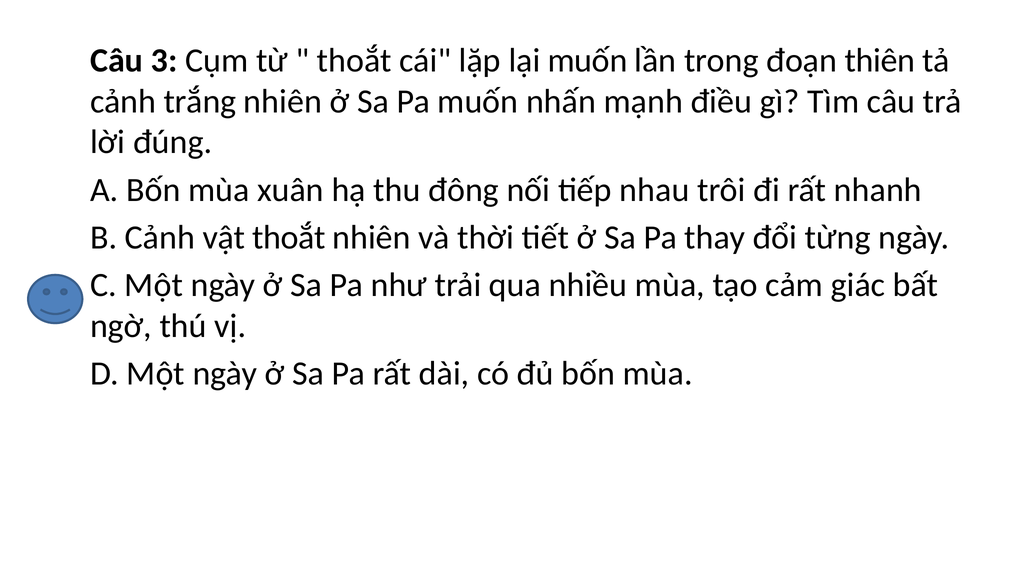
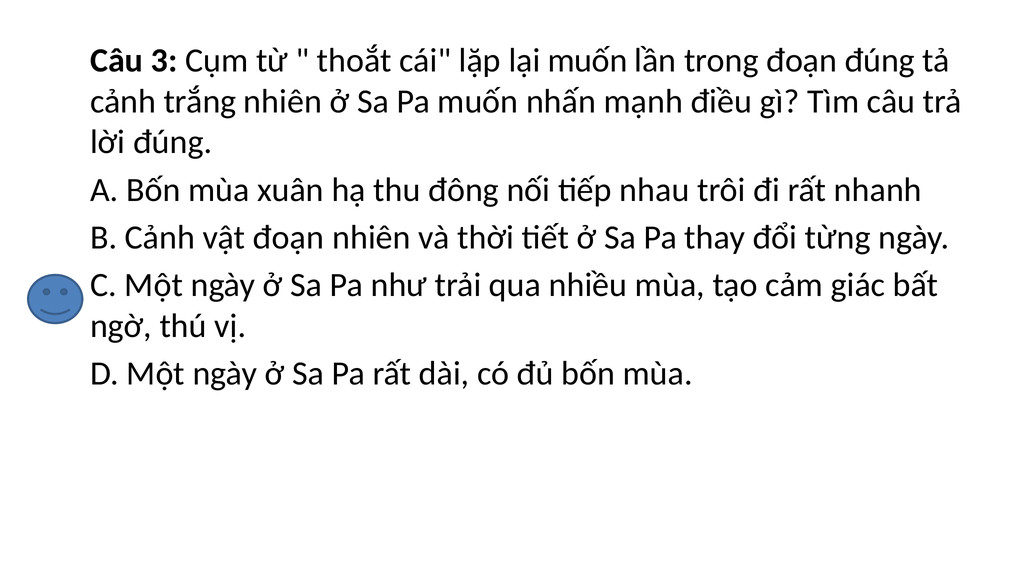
đoạn thiên: thiên -> đúng
vật thoắt: thoắt -> đoạn
